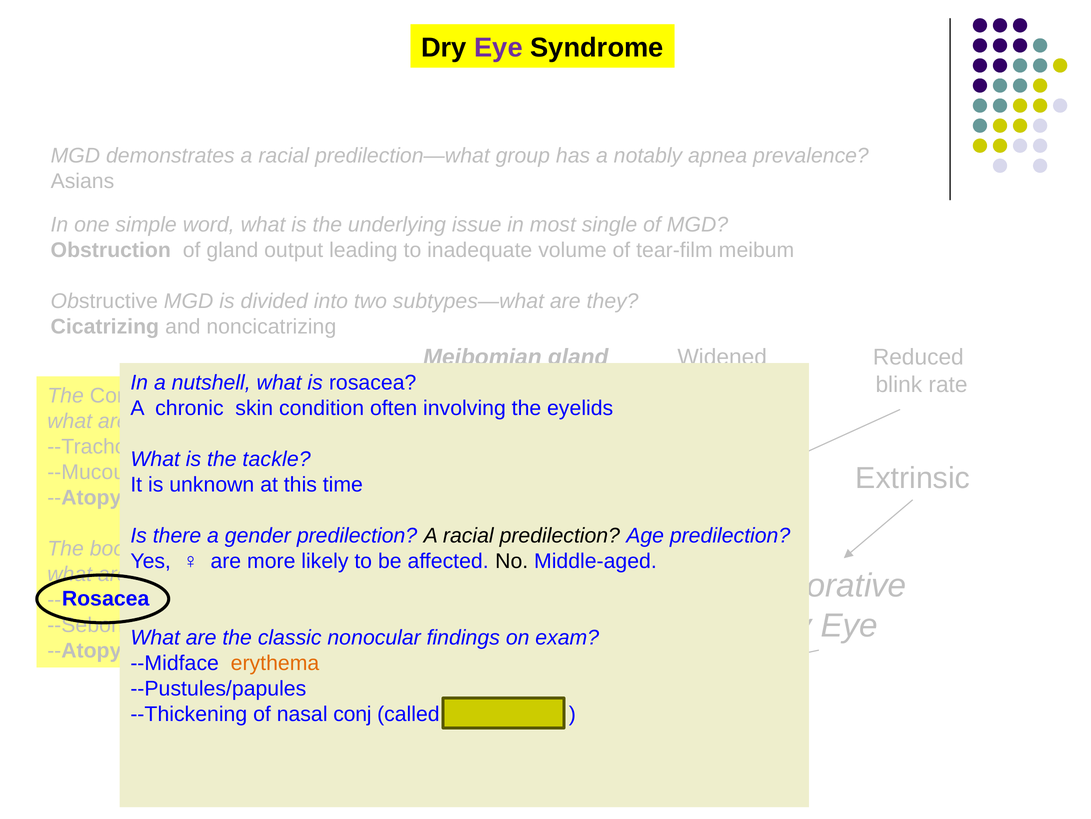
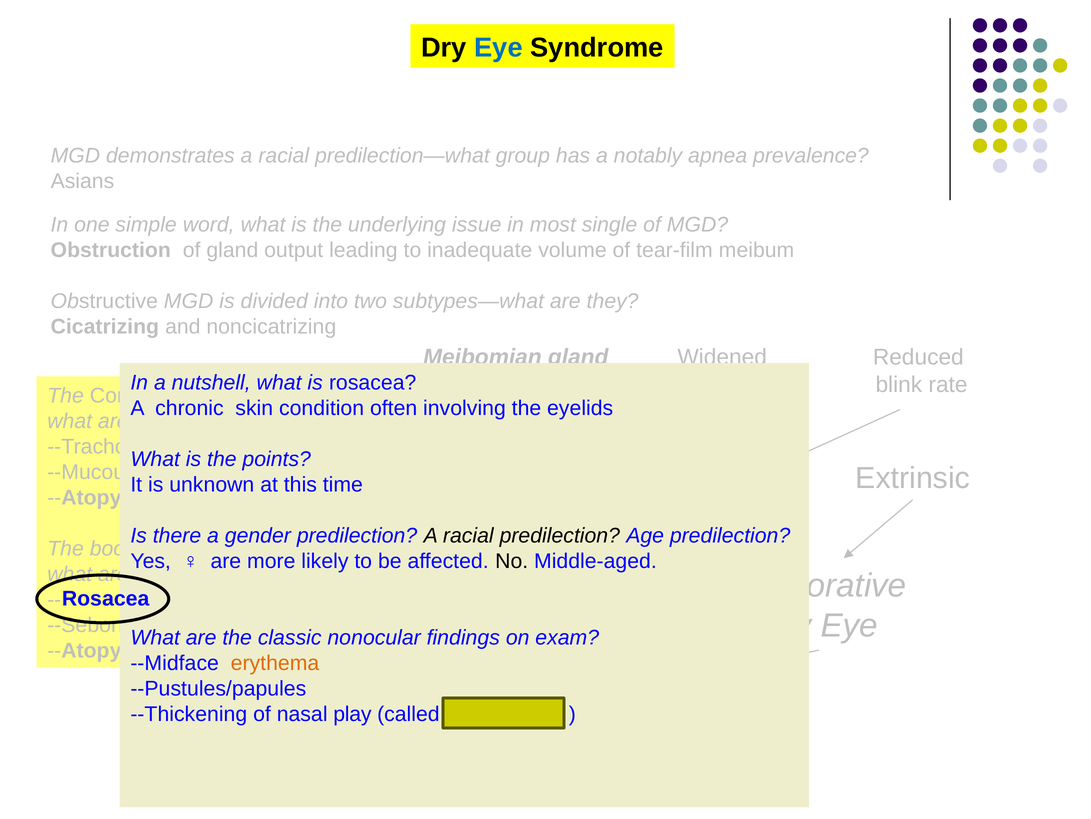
Eye at (498, 48) colour: purple -> blue
tackle: tackle -> points
conj: conj -> play
